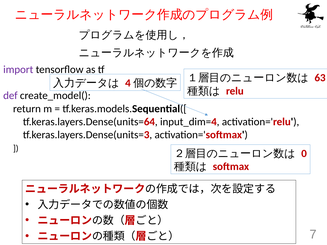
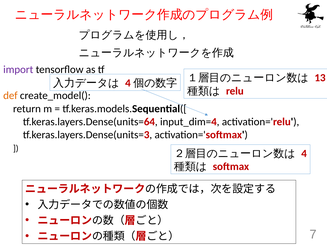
63: 63 -> 13
def colour: purple -> orange
0: 0 -> 4
